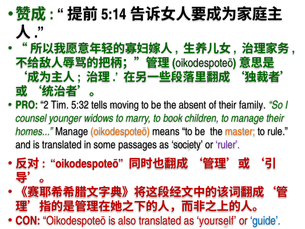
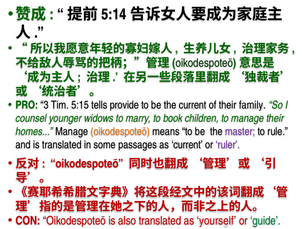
2: 2 -> 3
5:32: 5:32 -> 5:15
moving: moving -> provide
the absent: absent -> current
master colour: orange -> purple
as society: society -> current
guide colour: blue -> green
